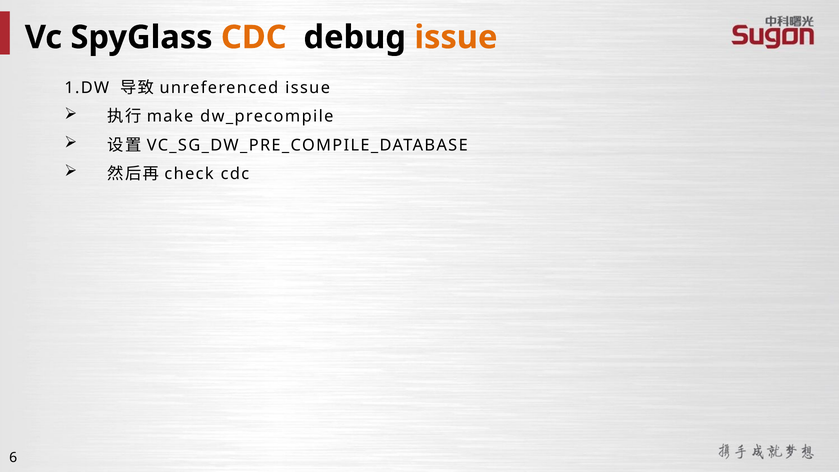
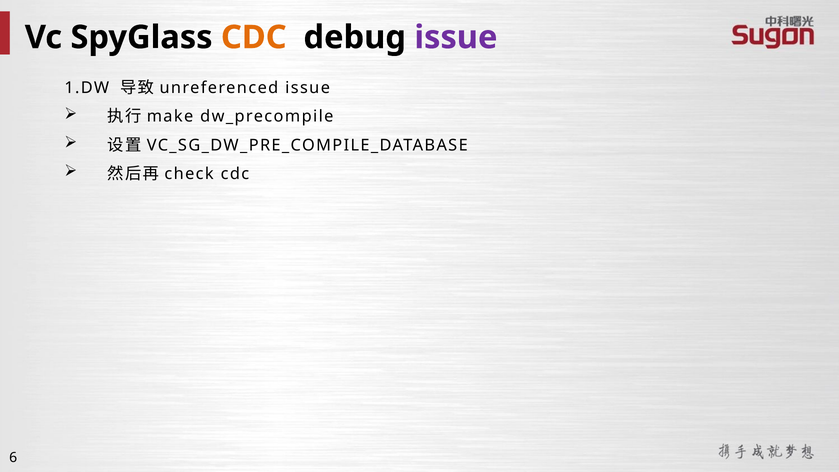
issue at (456, 37) colour: orange -> purple
